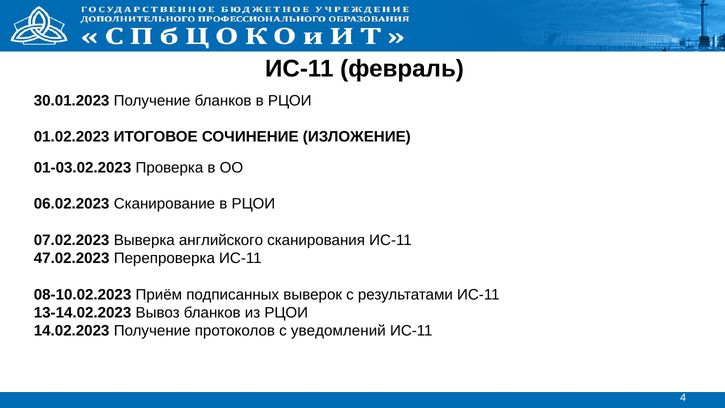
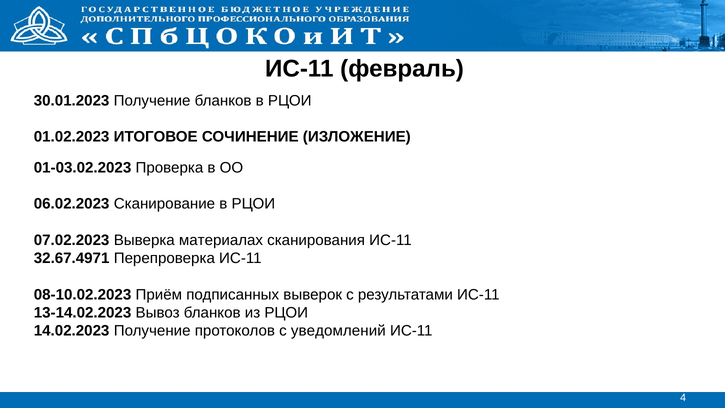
английского: английского -> материалах
47.02.2023: 47.02.2023 -> 32.67.4971
